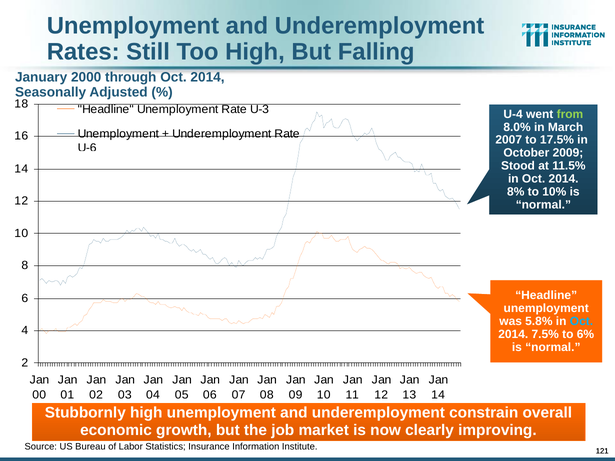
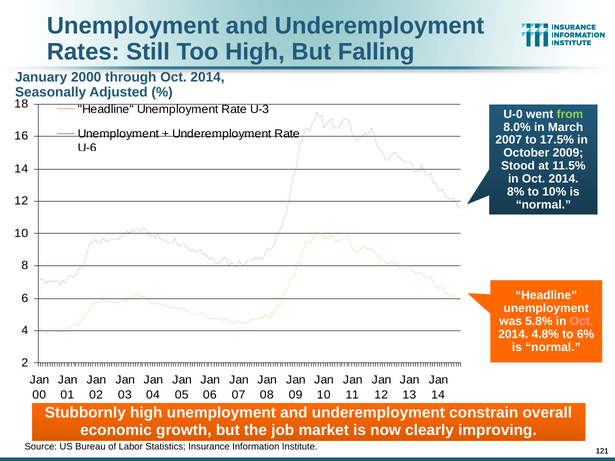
U-4: U-4 -> U-0
Oct at (581, 321) colour: light blue -> pink
7.5%: 7.5% -> 4.8%
